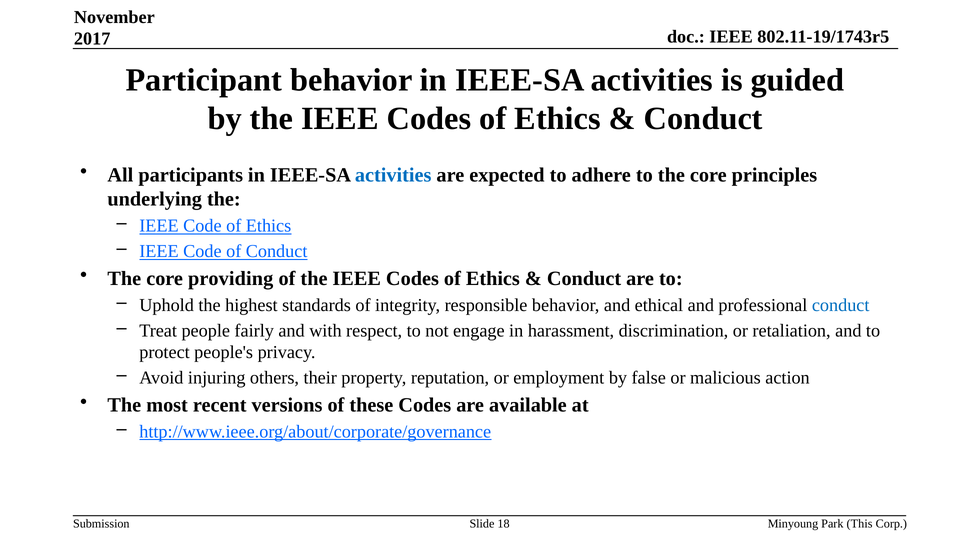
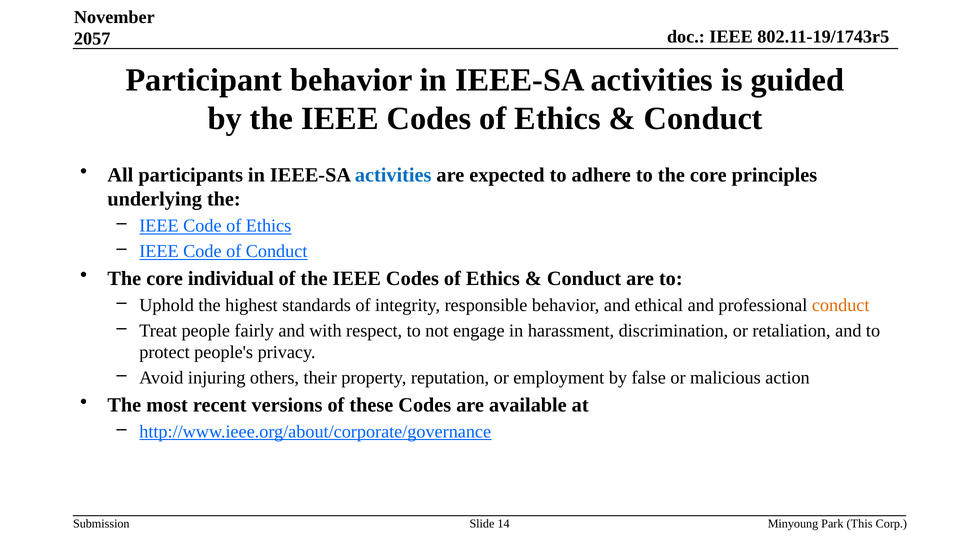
2017: 2017 -> 2057
providing: providing -> individual
conduct at (841, 305) colour: blue -> orange
18: 18 -> 14
